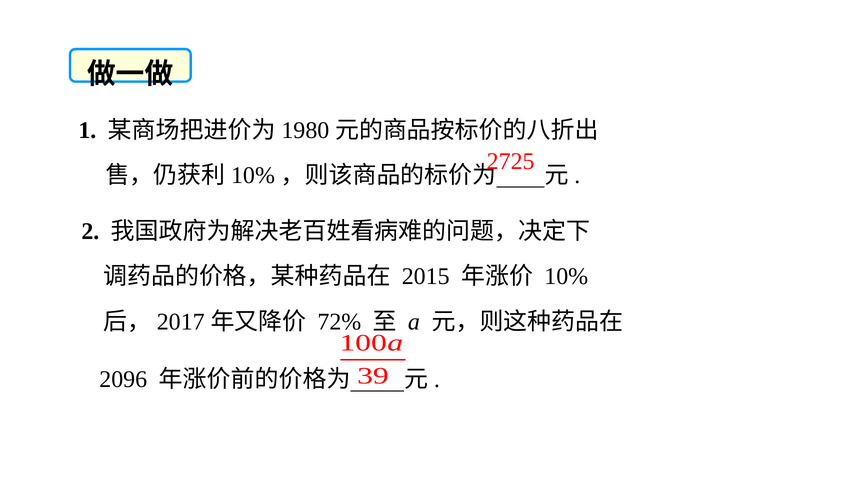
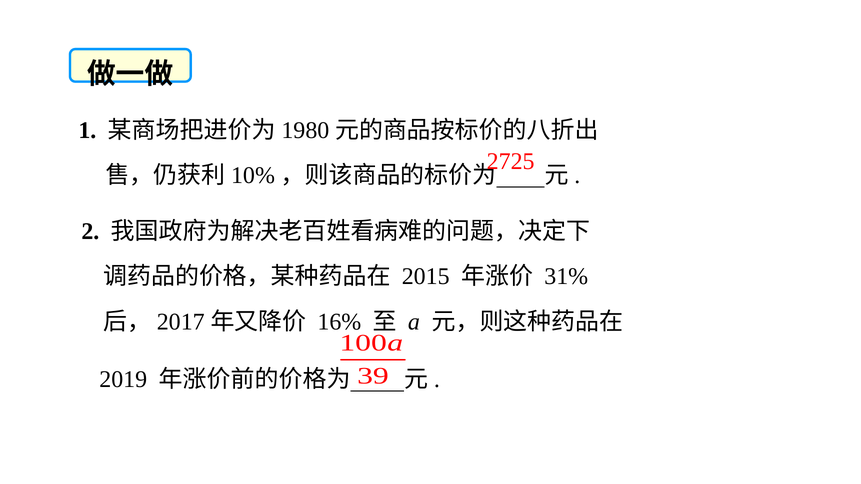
10%: 10% -> 31%
72%: 72% -> 16%
2096: 2096 -> 2019
